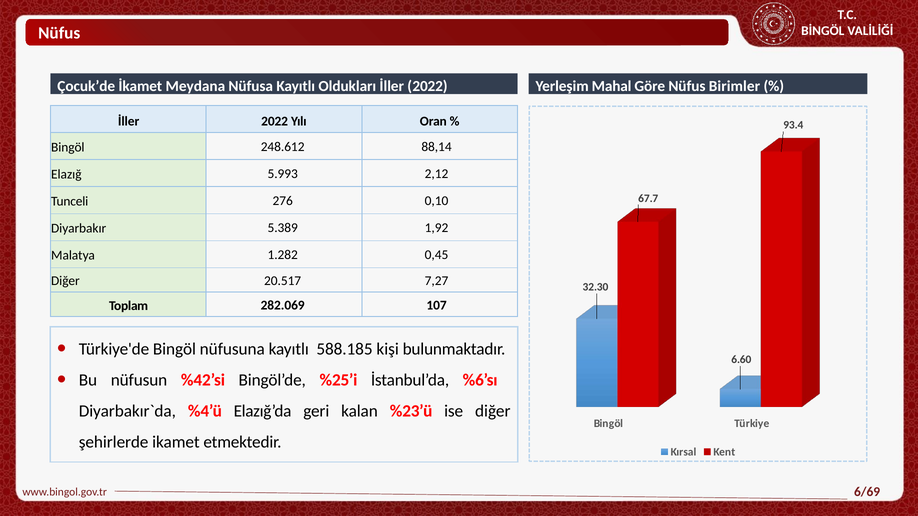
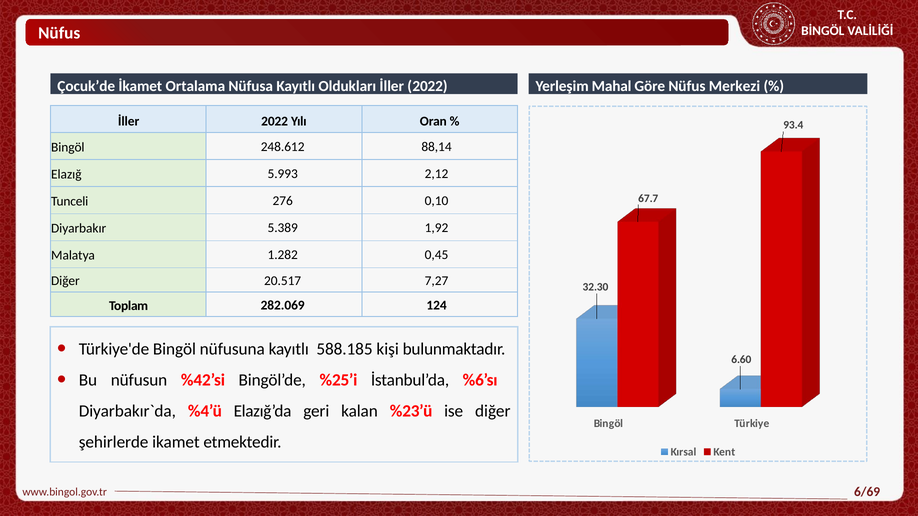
Meydana: Meydana -> Ortalama
Birimler: Birimler -> Merkezi
107: 107 -> 124
